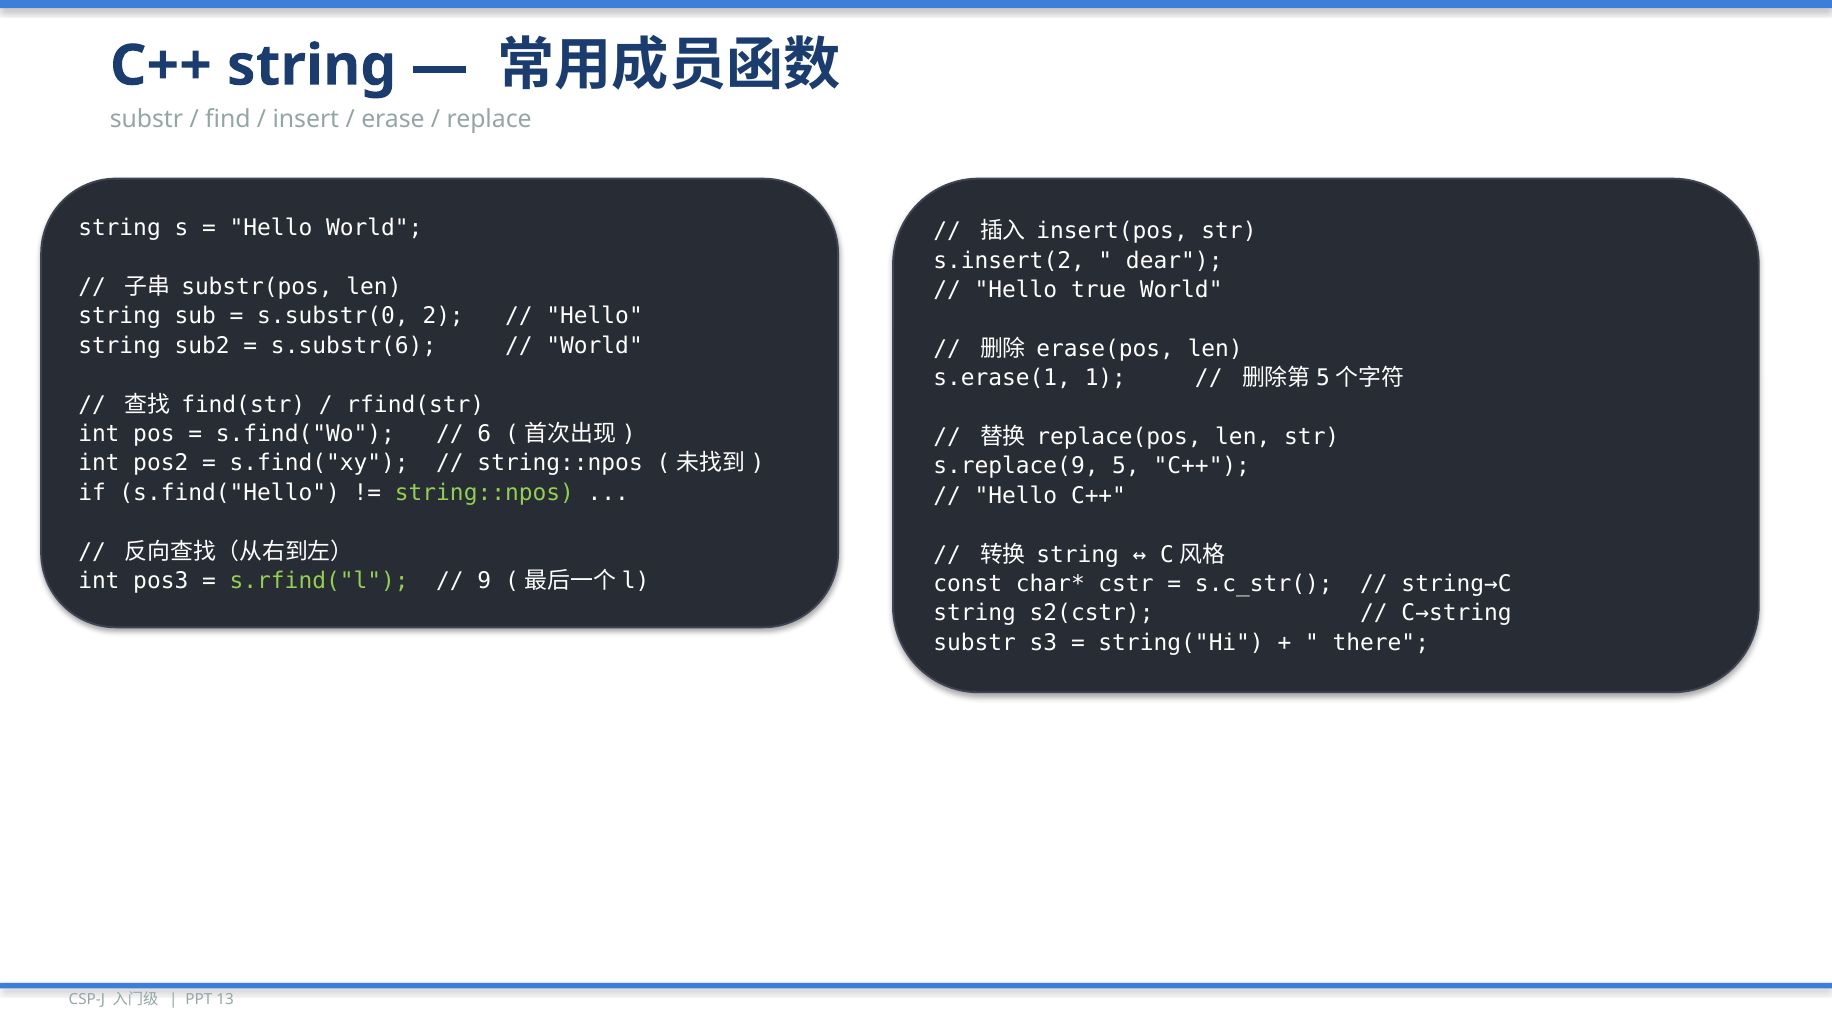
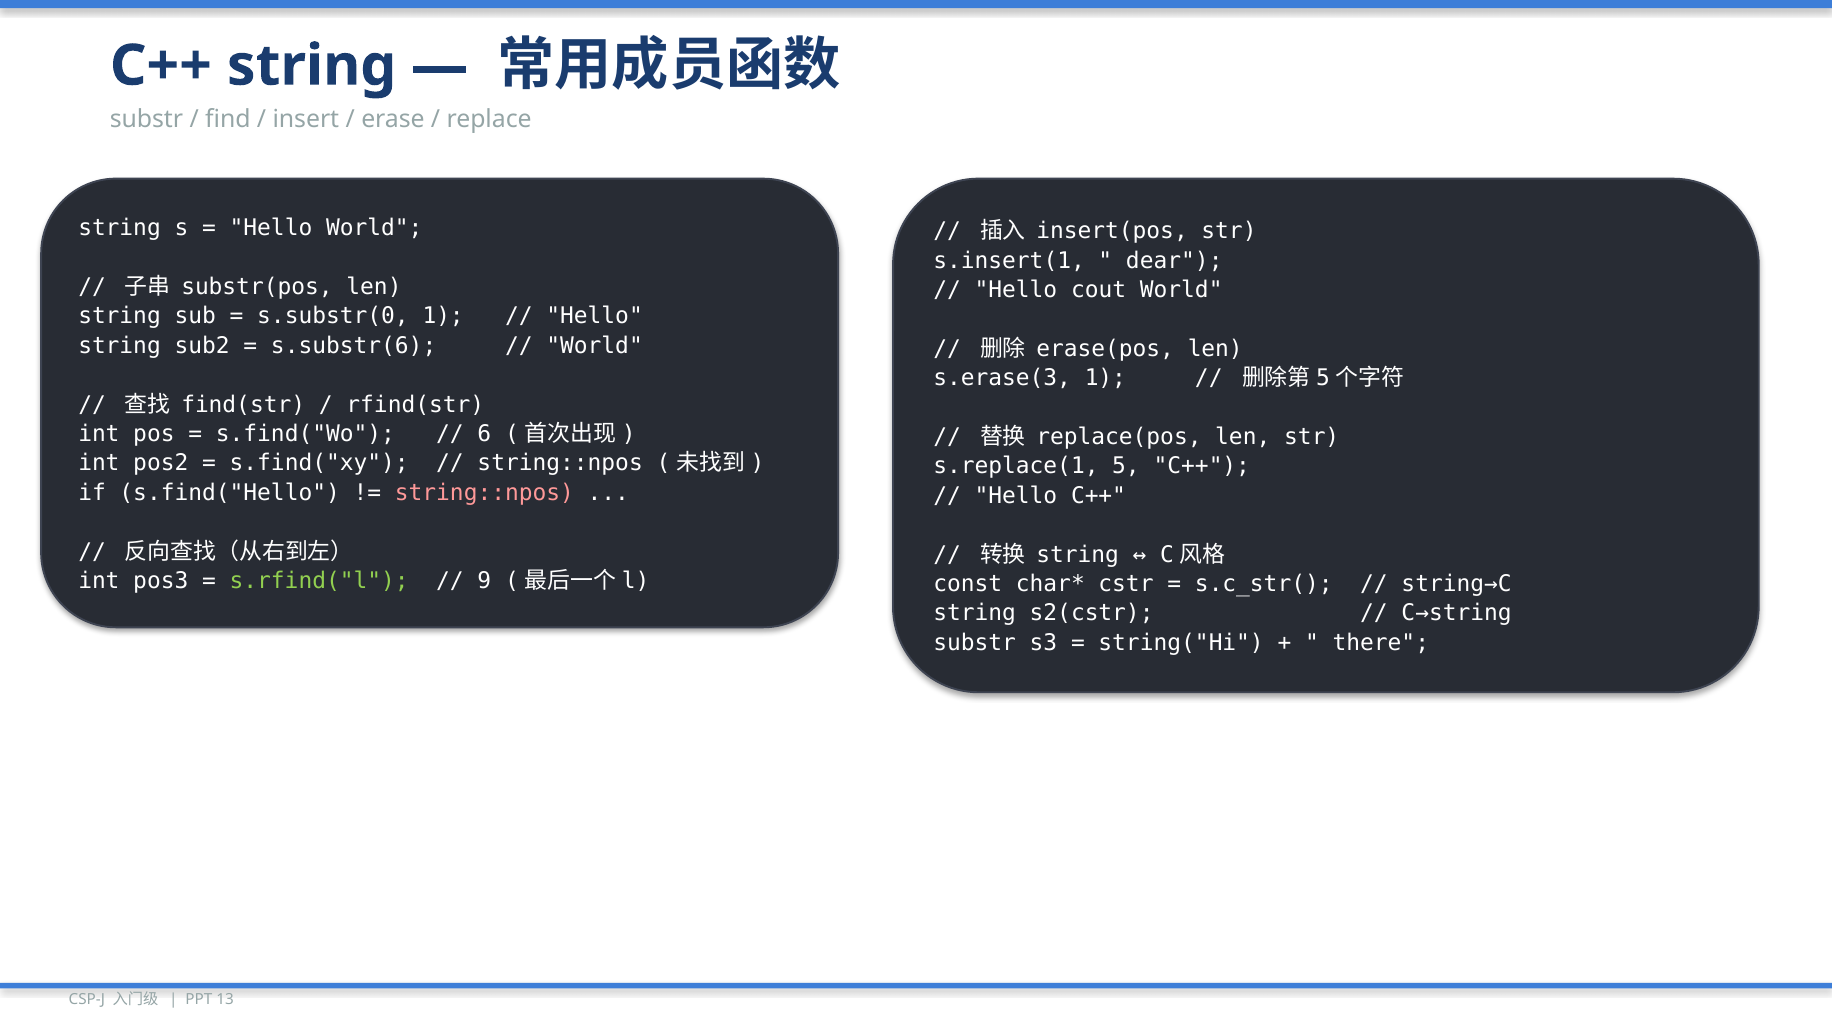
s.insert(2: s.insert(2 -> s.insert(1
true: true -> cout
s.substr(0 2: 2 -> 1
s.erase(1: s.erase(1 -> s.erase(3
s.replace(9: s.replace(9 -> s.replace(1
string::npos at (484, 492) colour: light green -> pink
